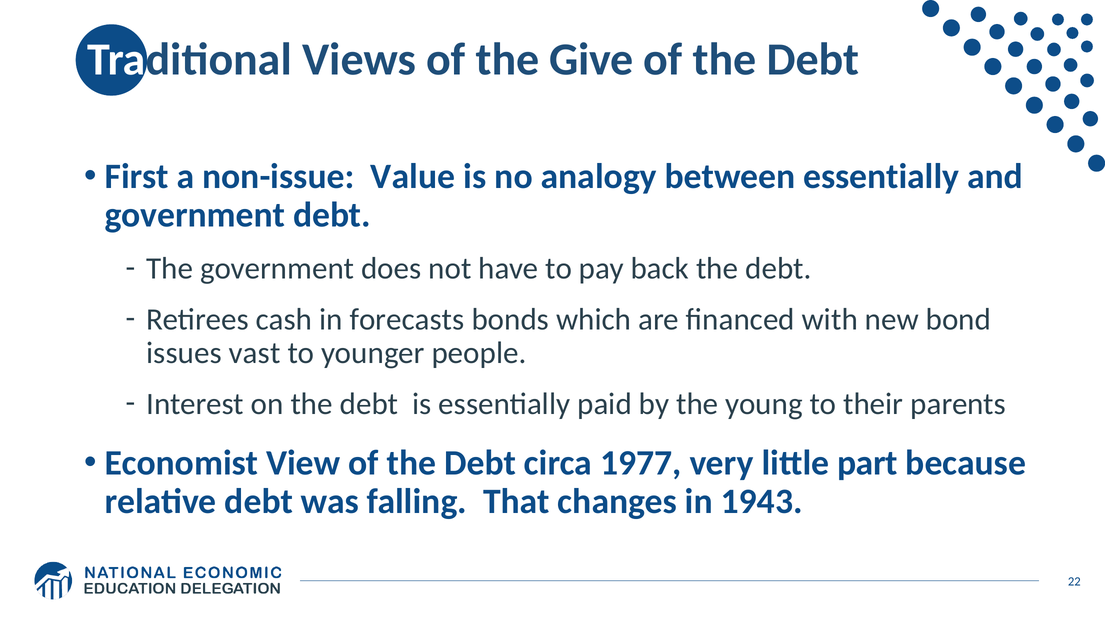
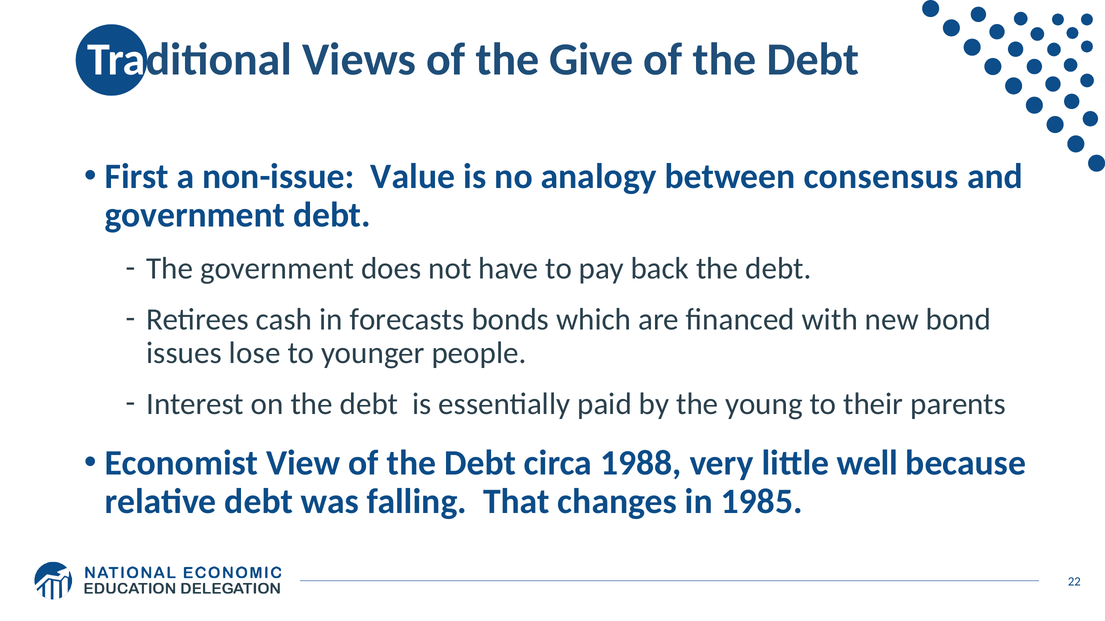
between essentially: essentially -> consensus
vast: vast -> lose
1977: 1977 -> 1988
part: part -> well
1943: 1943 -> 1985
